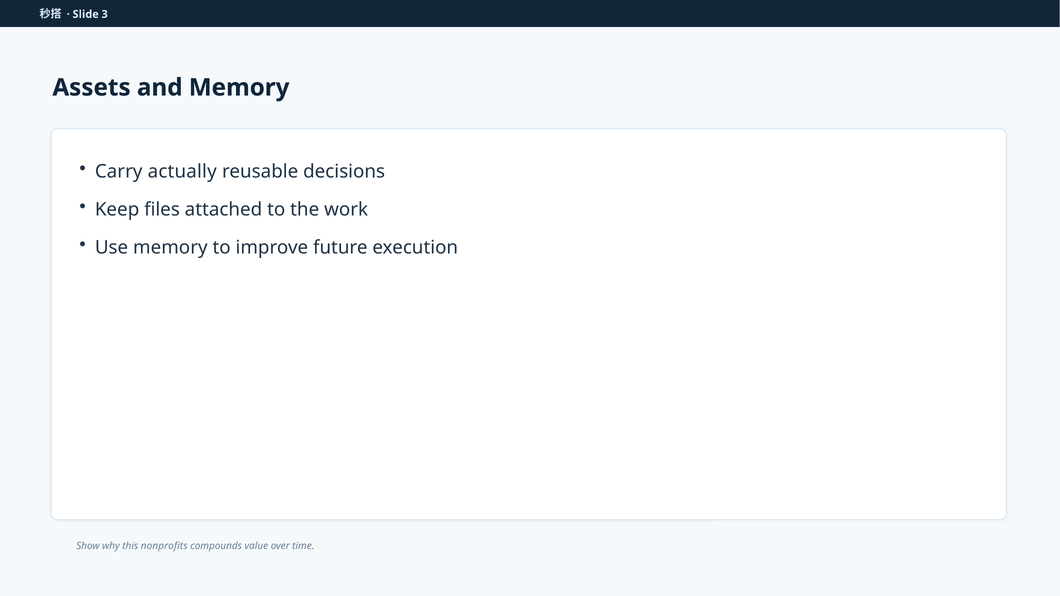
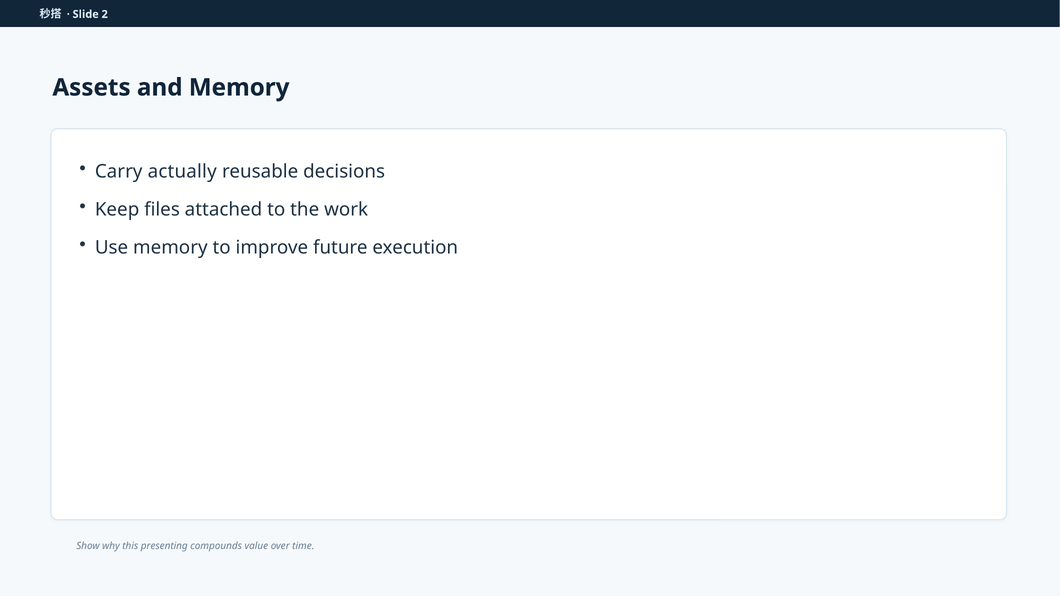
3: 3 -> 2
nonprofits: nonprofits -> presenting
